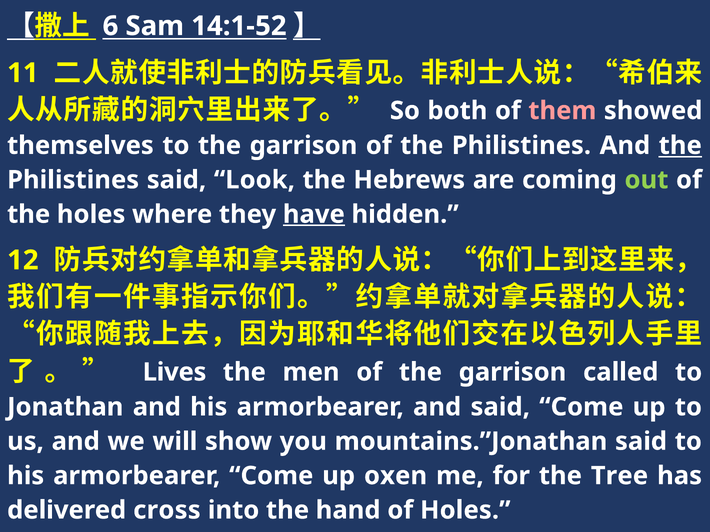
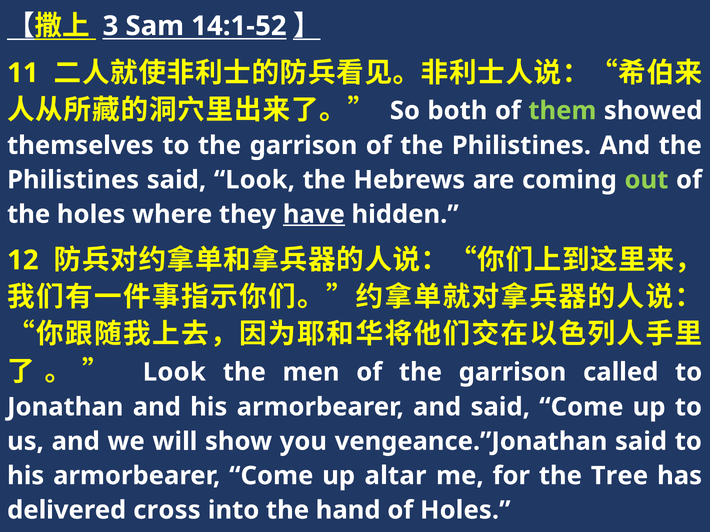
6: 6 -> 3
them colour: pink -> light green
the at (680, 146) underline: present -> none
Lives at (175, 372): Lives -> Look
mountains.”Jonathan: mountains.”Jonathan -> vengeance.”Jonathan
oxen: oxen -> altar
